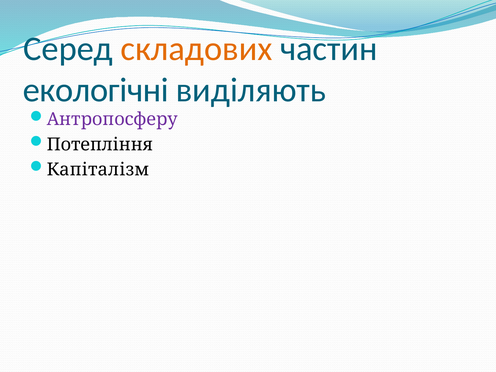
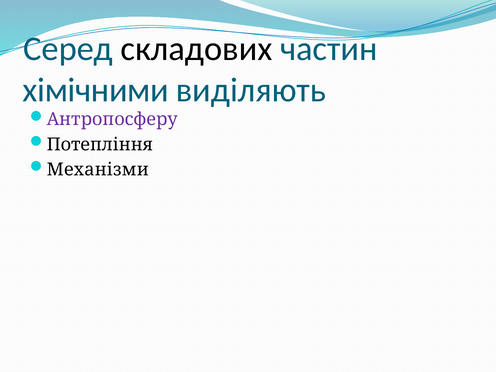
складових colour: orange -> black
екологічні: екологічні -> хімічними
Капіталізм: Капіталізм -> Механізми
